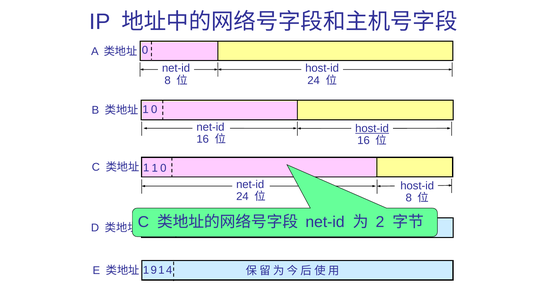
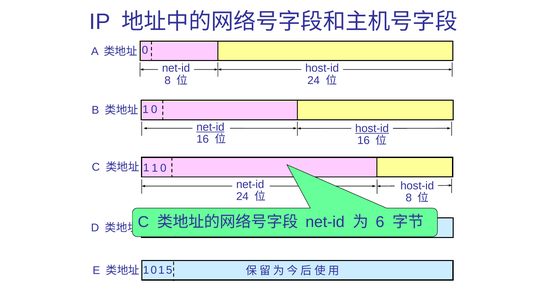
net-id at (210, 127) underline: none -> present
2: 2 -> 6
9 at (154, 271): 9 -> 0
4: 4 -> 5
